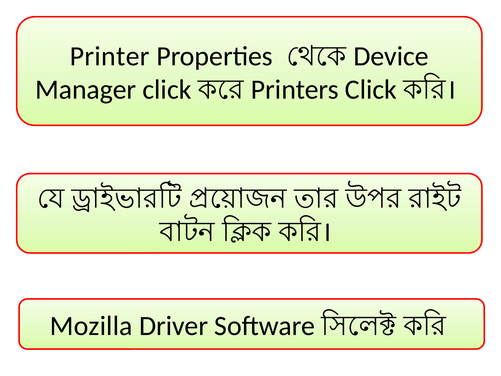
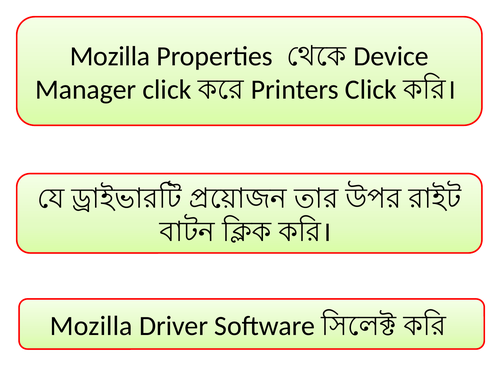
Printer at (110, 56): Printer -> Mozilla
